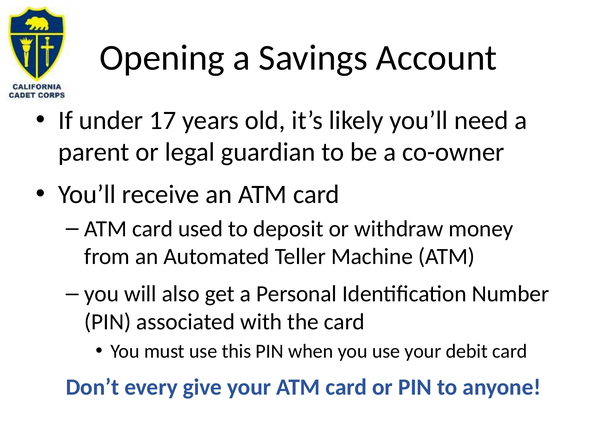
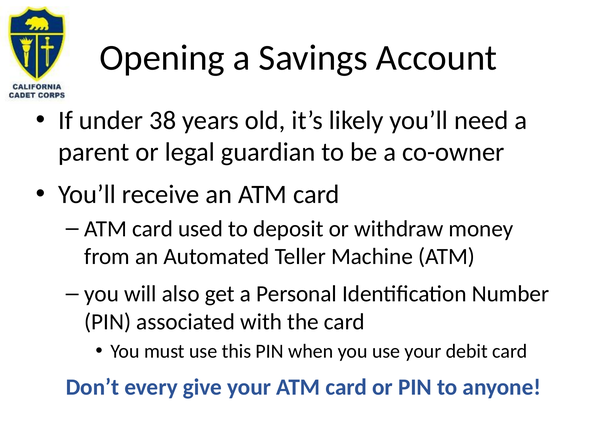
17: 17 -> 38
